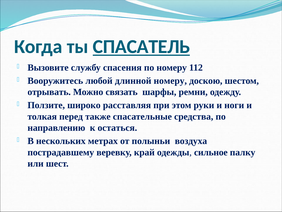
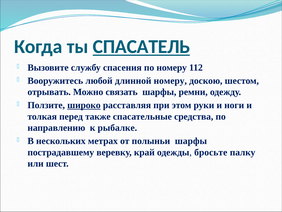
широко underline: none -> present
остаться: остаться -> рыбалке
полыньи воздуха: воздуха -> шарфы
сильное: сильное -> бросьте
